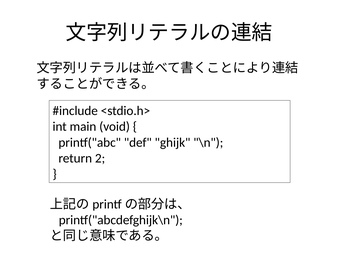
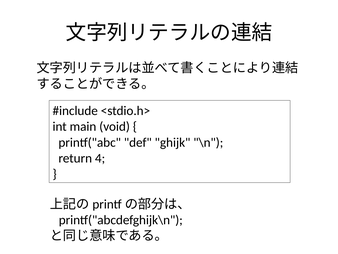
2: 2 -> 4
